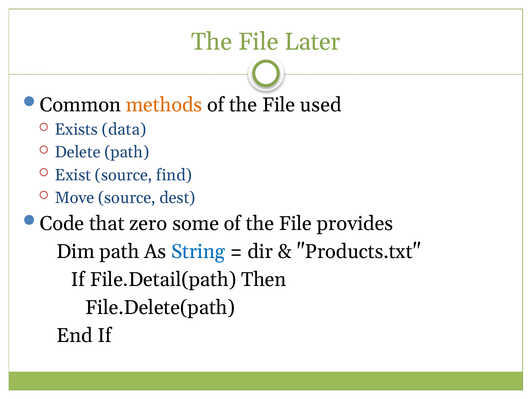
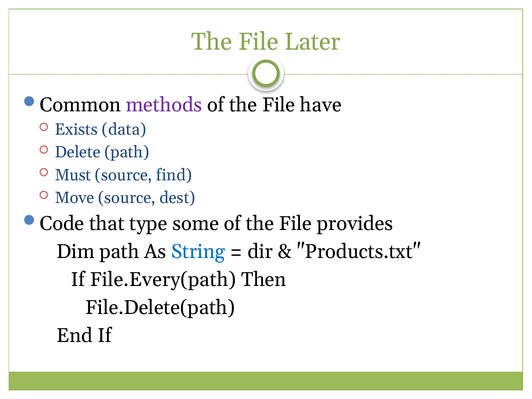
methods colour: orange -> purple
used: used -> have
Exist: Exist -> Must
zero: zero -> type
File.Detail(path: File.Detail(path -> File.Every(path
